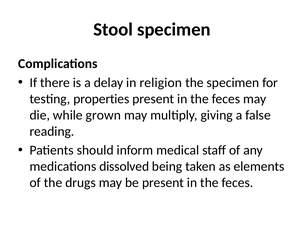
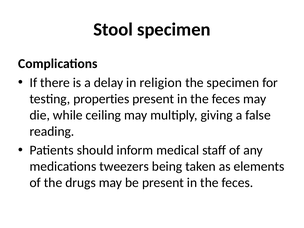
grown: grown -> ceiling
dissolved: dissolved -> tweezers
